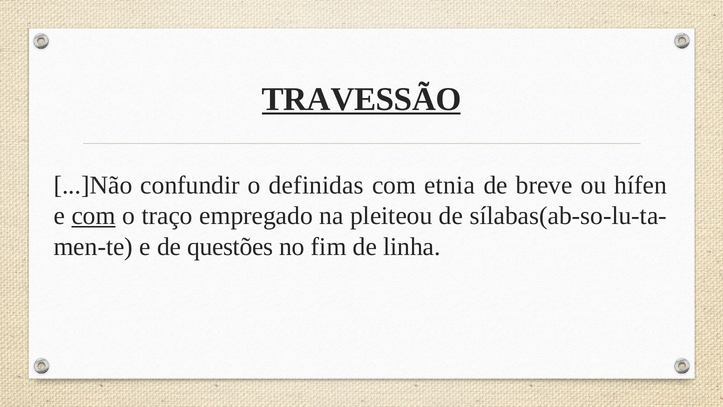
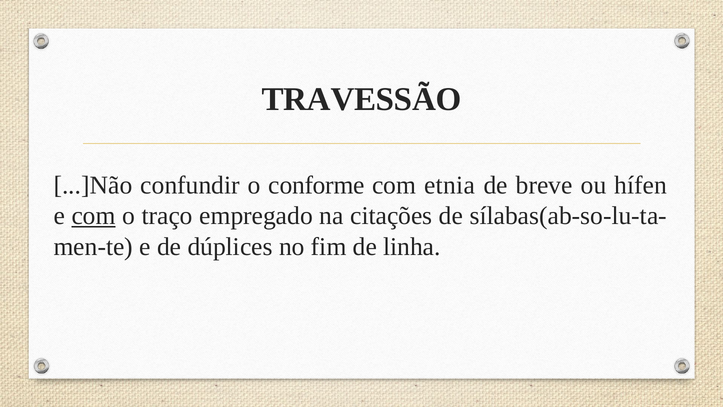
TRAVESSÃO underline: present -> none
definidas: definidas -> conforme
pleiteou: pleiteou -> citações
questões: questões -> dúplices
